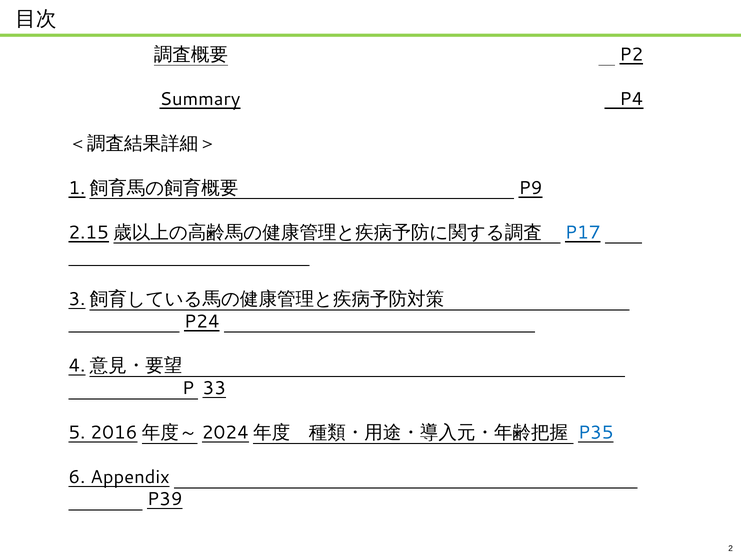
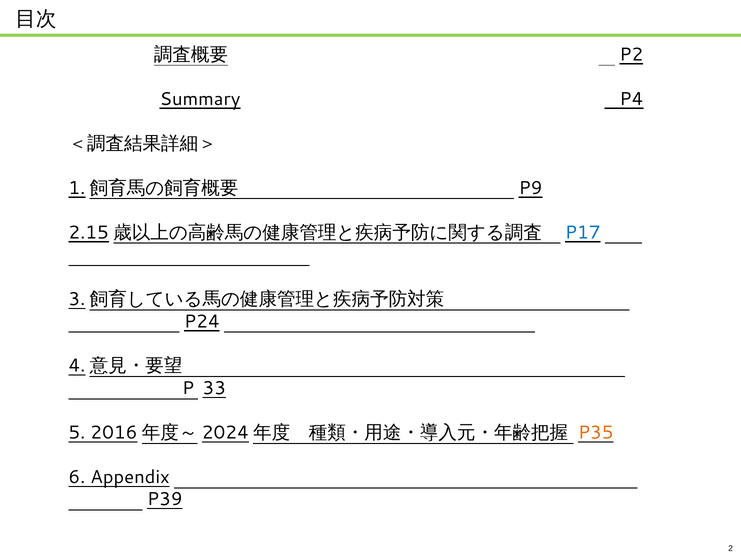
P35 colour: blue -> orange
